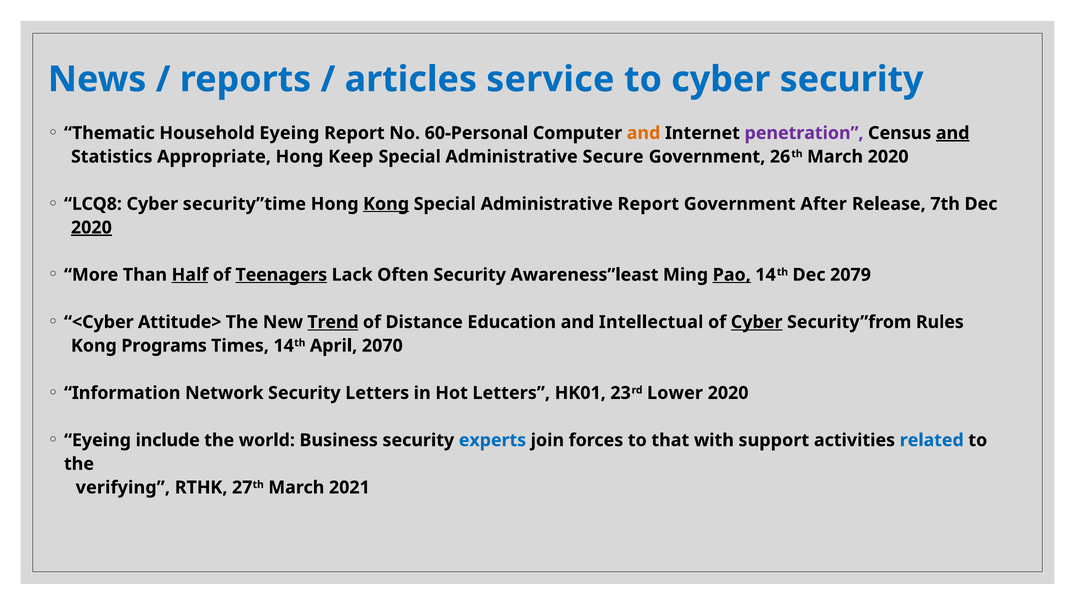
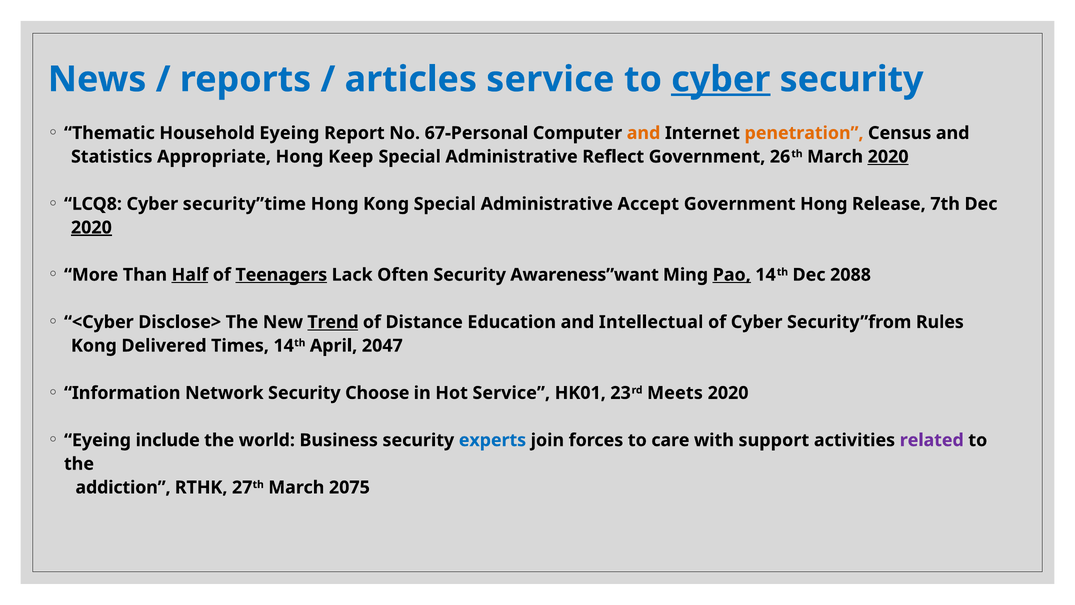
cyber at (721, 79) underline: none -> present
60-Personal: 60-Personal -> 67-Personal
penetration colour: purple -> orange
and at (953, 133) underline: present -> none
Secure: Secure -> Reflect
2020 at (888, 157) underline: none -> present
Kong at (386, 204) underline: present -> none
Administrative Report: Report -> Accept
Government After: After -> Hong
Awareness”least: Awareness”least -> Awareness”want
2079: 2079 -> 2088
Attitude>: Attitude> -> Disclose>
Cyber at (757, 322) underline: present -> none
Programs: Programs -> Delivered
2070: 2070 -> 2047
Security Letters: Letters -> Choose
Hot Letters: Letters -> Service
Lower: Lower -> Meets
that: that -> care
related colour: blue -> purple
verifying: verifying -> addiction
2021: 2021 -> 2075
